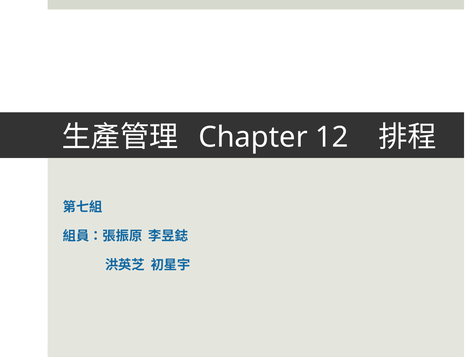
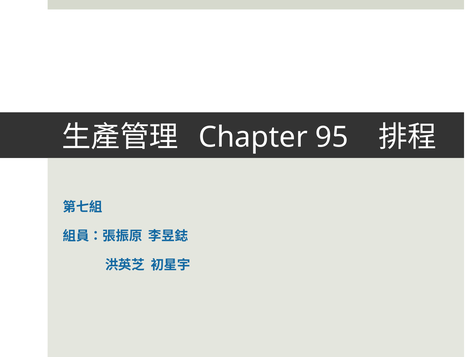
12: 12 -> 95
